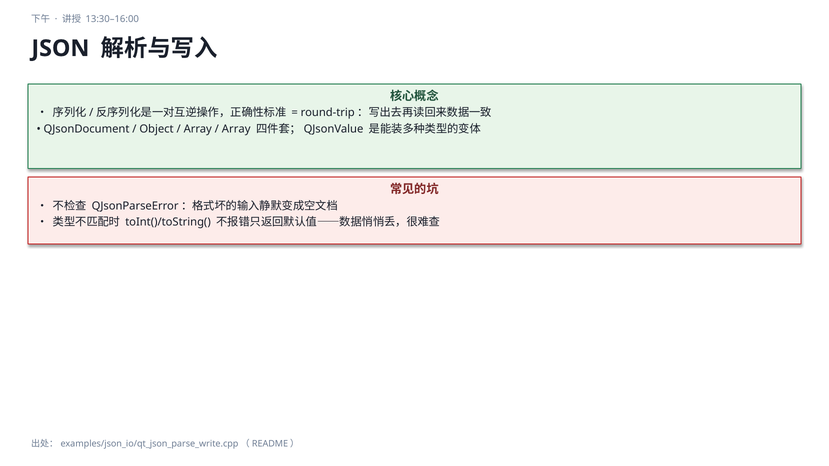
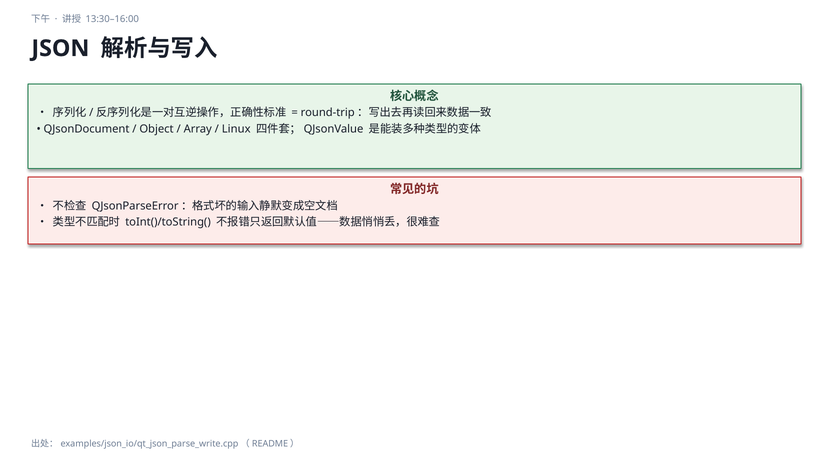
Array at (236, 129): Array -> Linux
